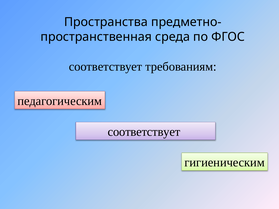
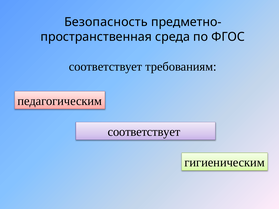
Пространства: Пространства -> Безопасность
